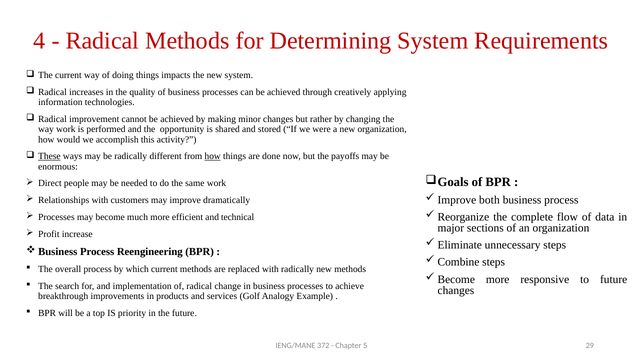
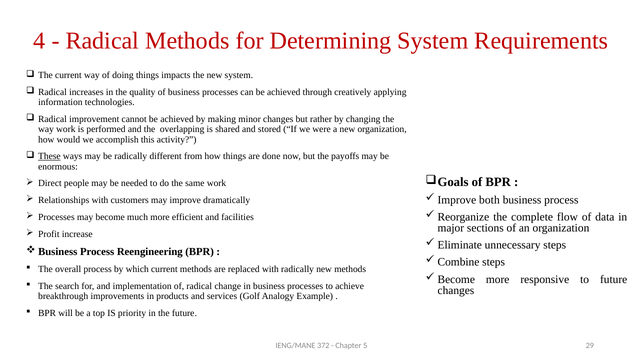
opportunity: opportunity -> overlapping
how at (213, 156) underline: present -> none
technical: technical -> facilities
